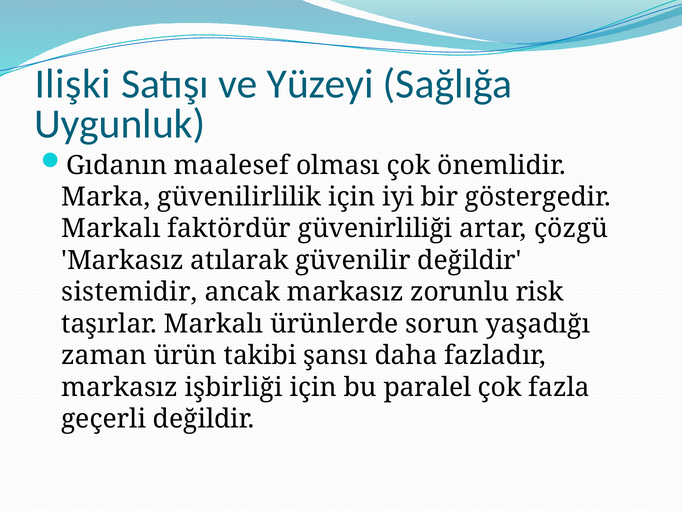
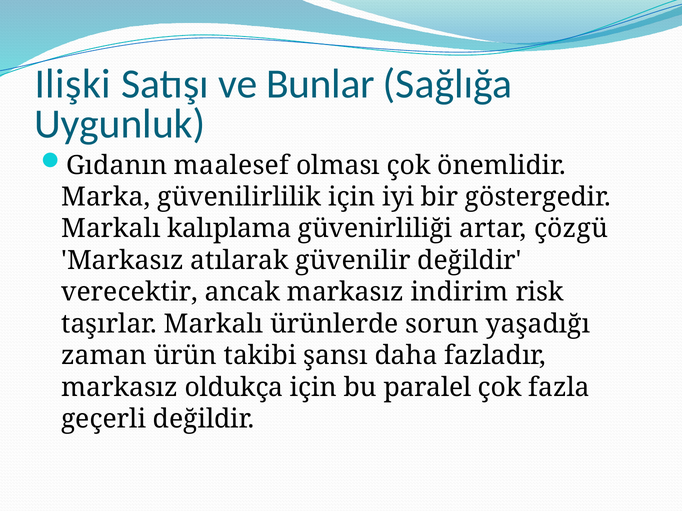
Yüzeyi: Yüzeyi -> Bunlar
faktördür: faktördür -> kalıplama
sistemidir: sistemidir -> verecektir
zorunlu: zorunlu -> indirim
işbirliği: işbirliği -> oldukça
